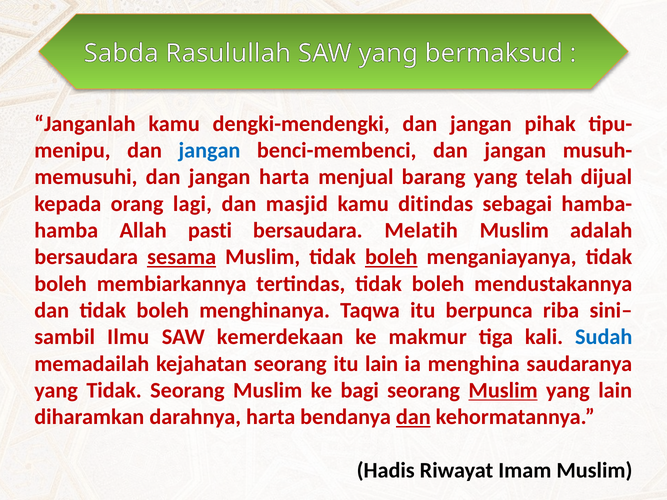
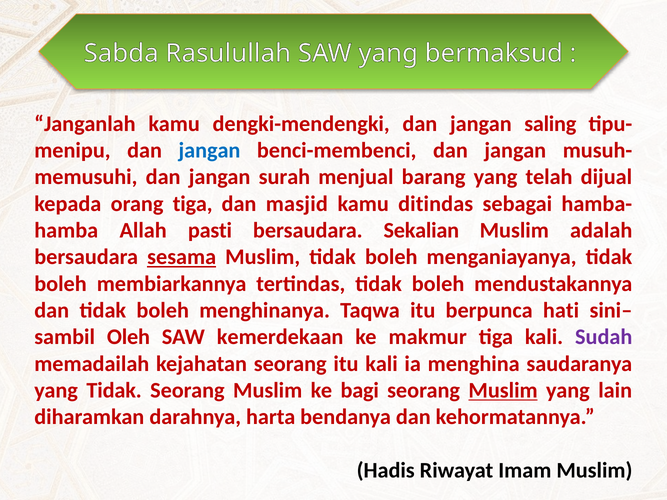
pihak: pihak -> saling
jangan harta: harta -> surah
orang lagi: lagi -> tiga
Melatih: Melatih -> Sekalian
boleh at (391, 257) underline: present -> none
riba: riba -> hati
Ilmu: Ilmu -> Oleh
Sudah colour: blue -> purple
itu lain: lain -> kali
dan at (413, 417) underline: present -> none
